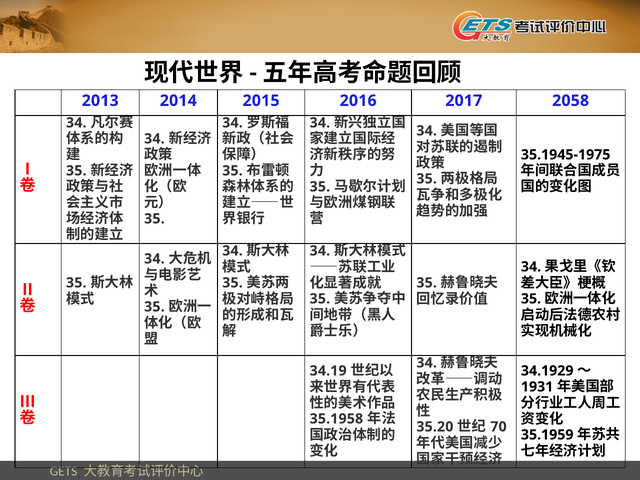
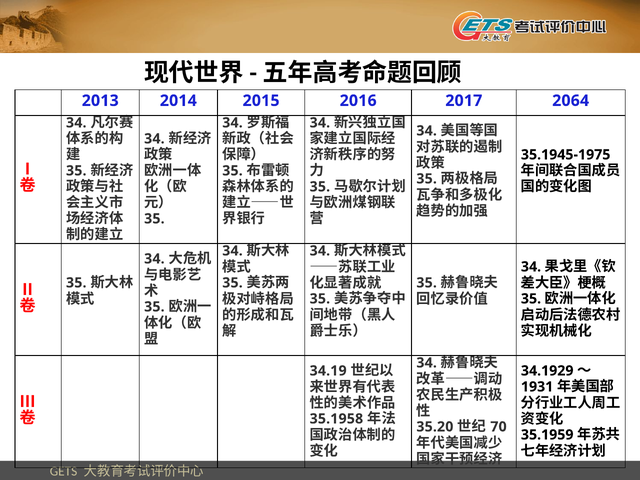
2058: 2058 -> 2064
